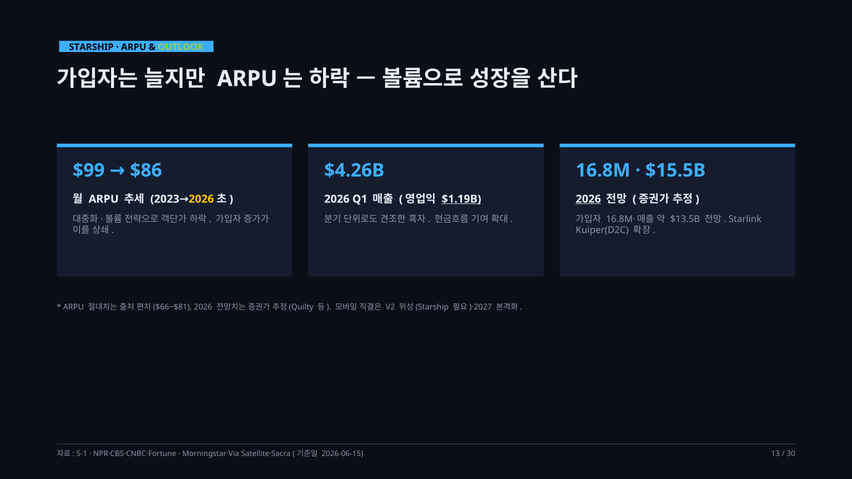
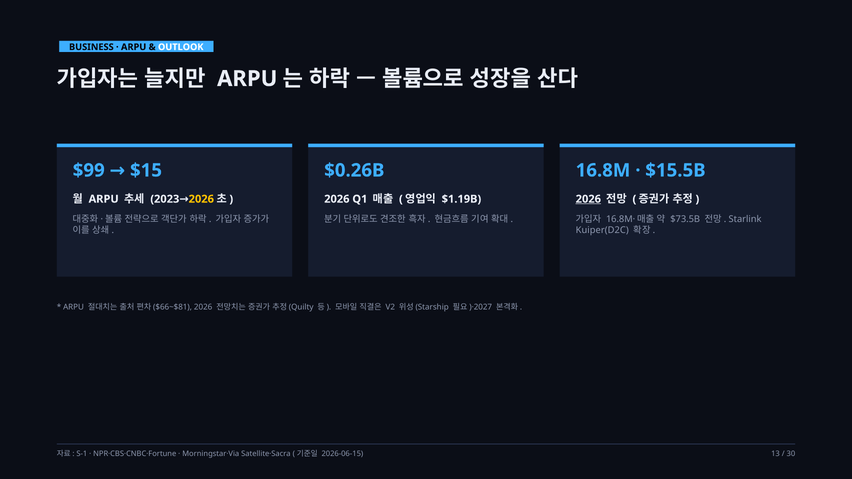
STARSHIP: STARSHIP -> BUSINESS
OUTLOOK colour: light green -> white
$86: $86 -> $15
$4.26B: $4.26B -> $0.26B
$1.19B underline: present -> none
$13.5B: $13.5B -> $73.5B
